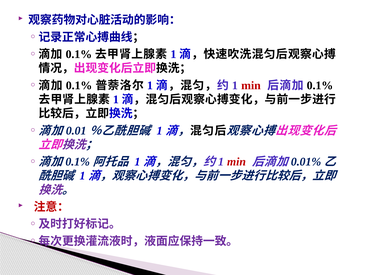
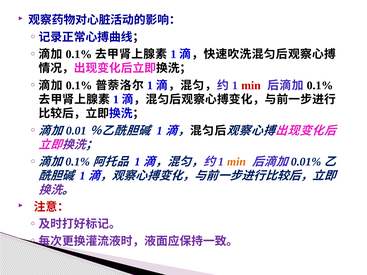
min at (236, 162) colour: red -> orange
